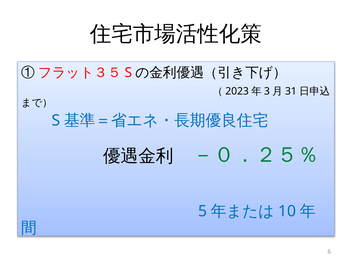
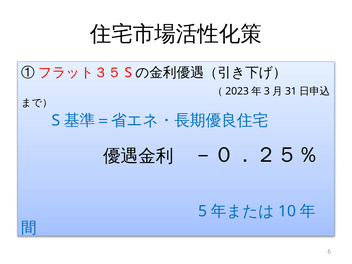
－０．２５％ colour: green -> black
